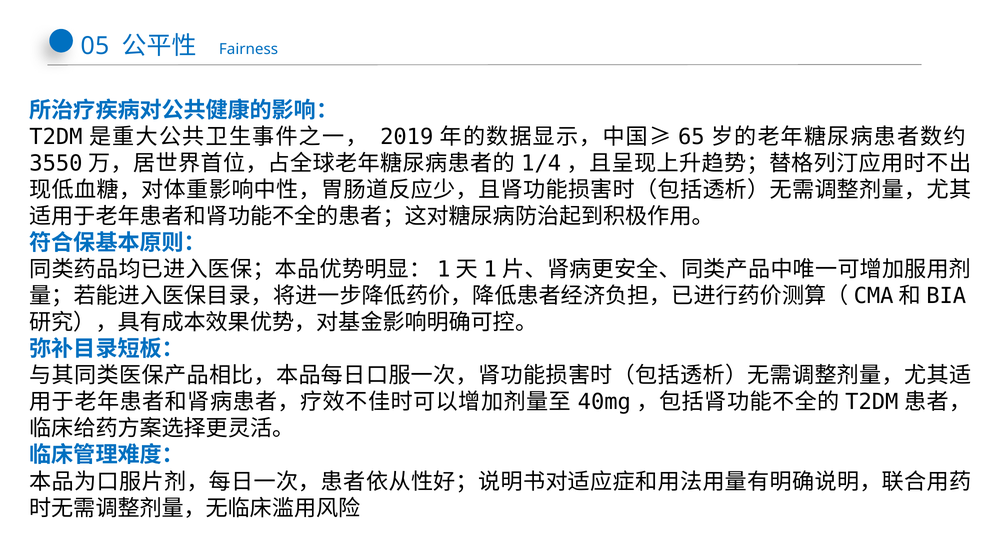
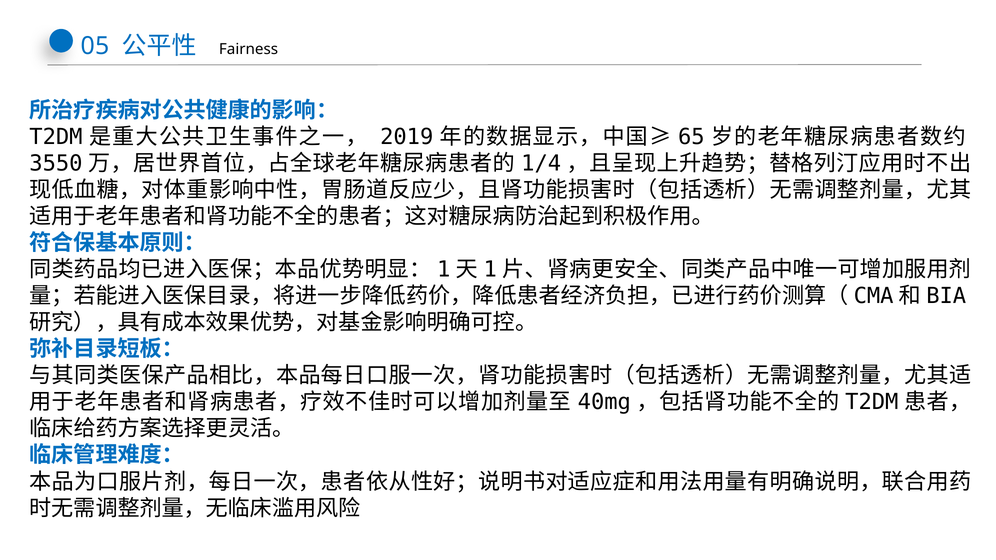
Fairness colour: blue -> black
